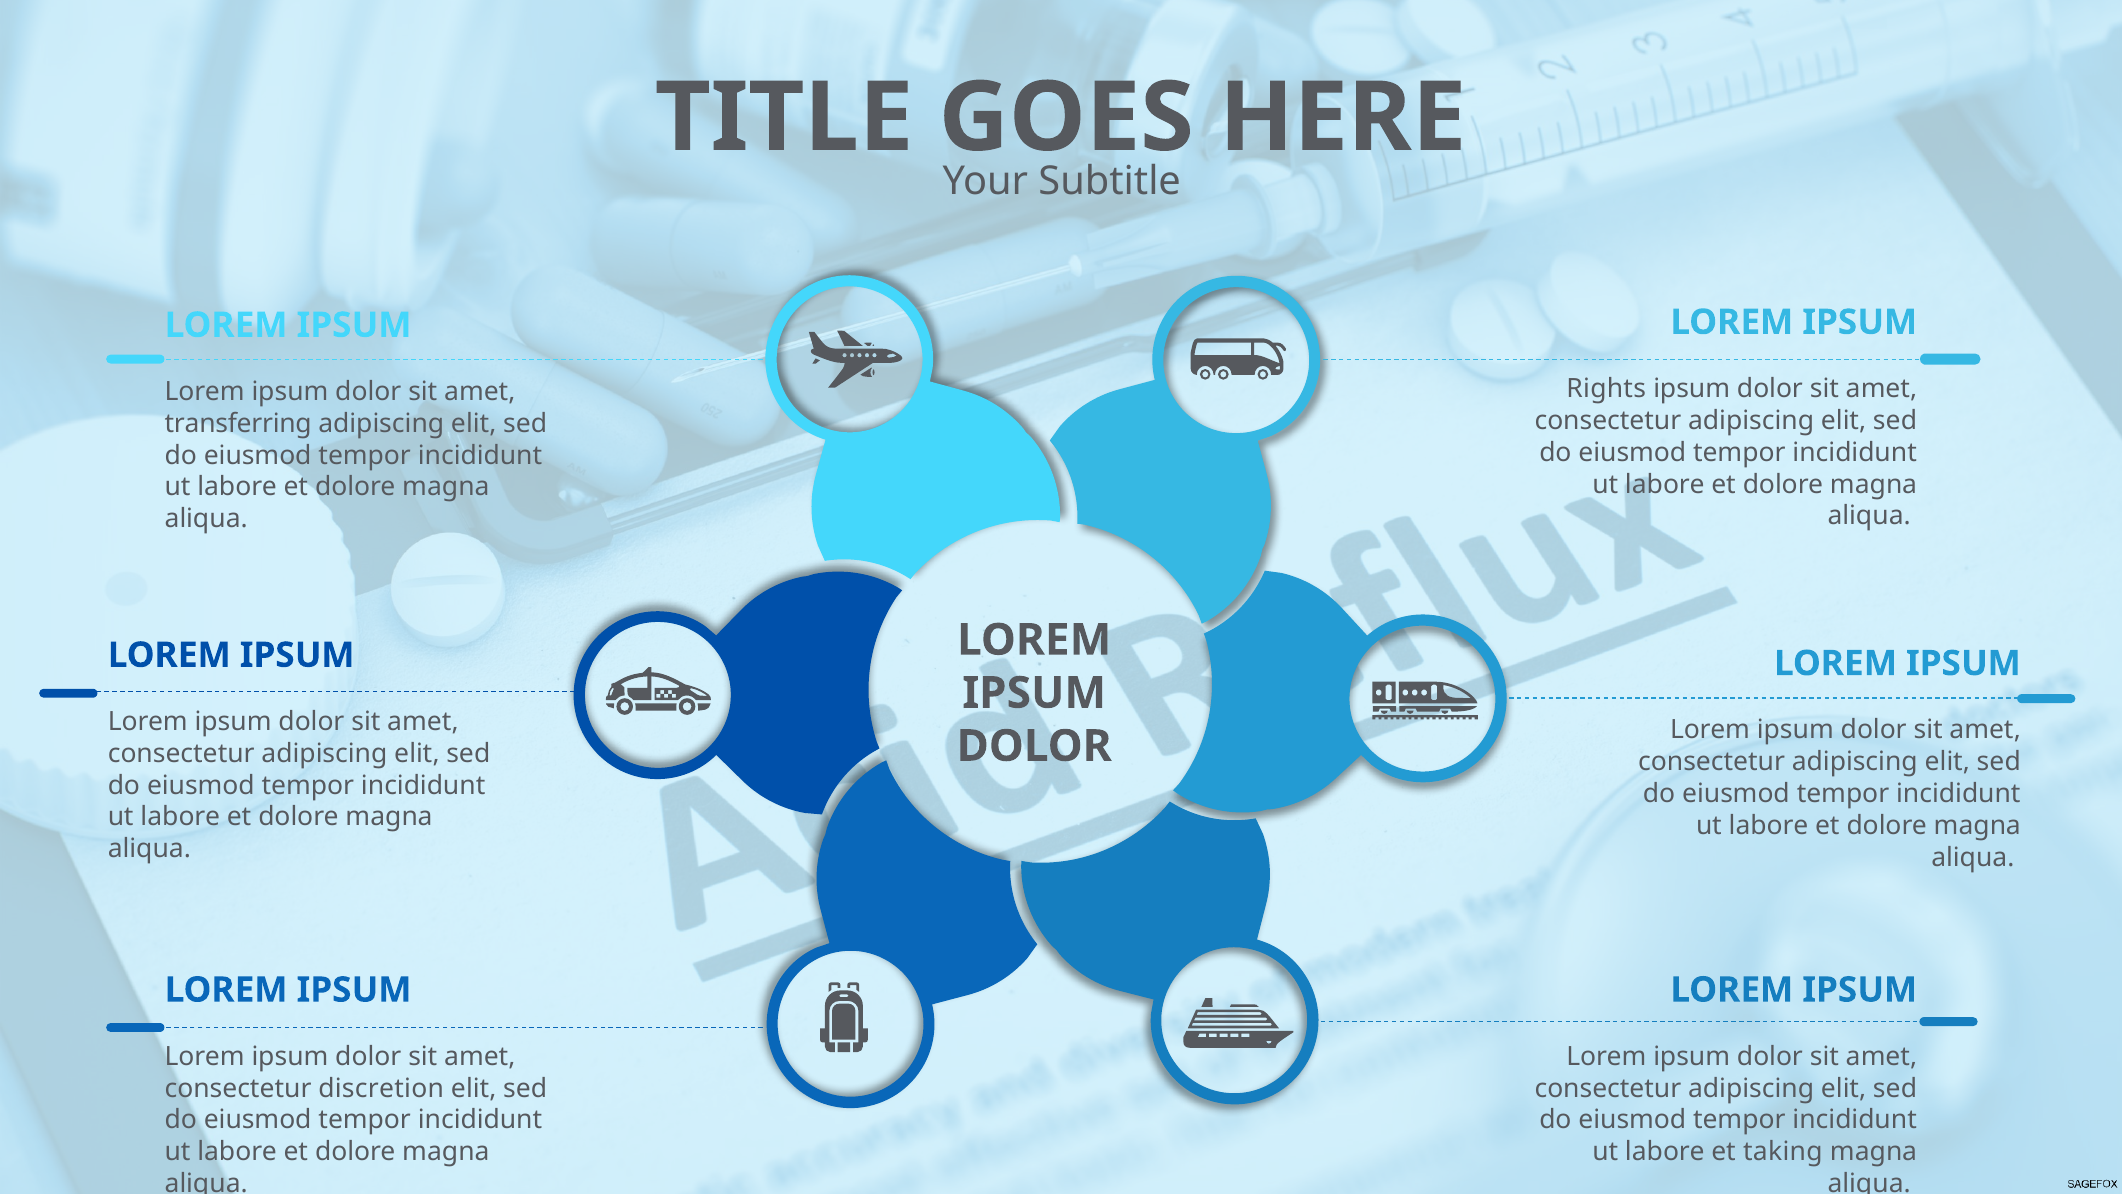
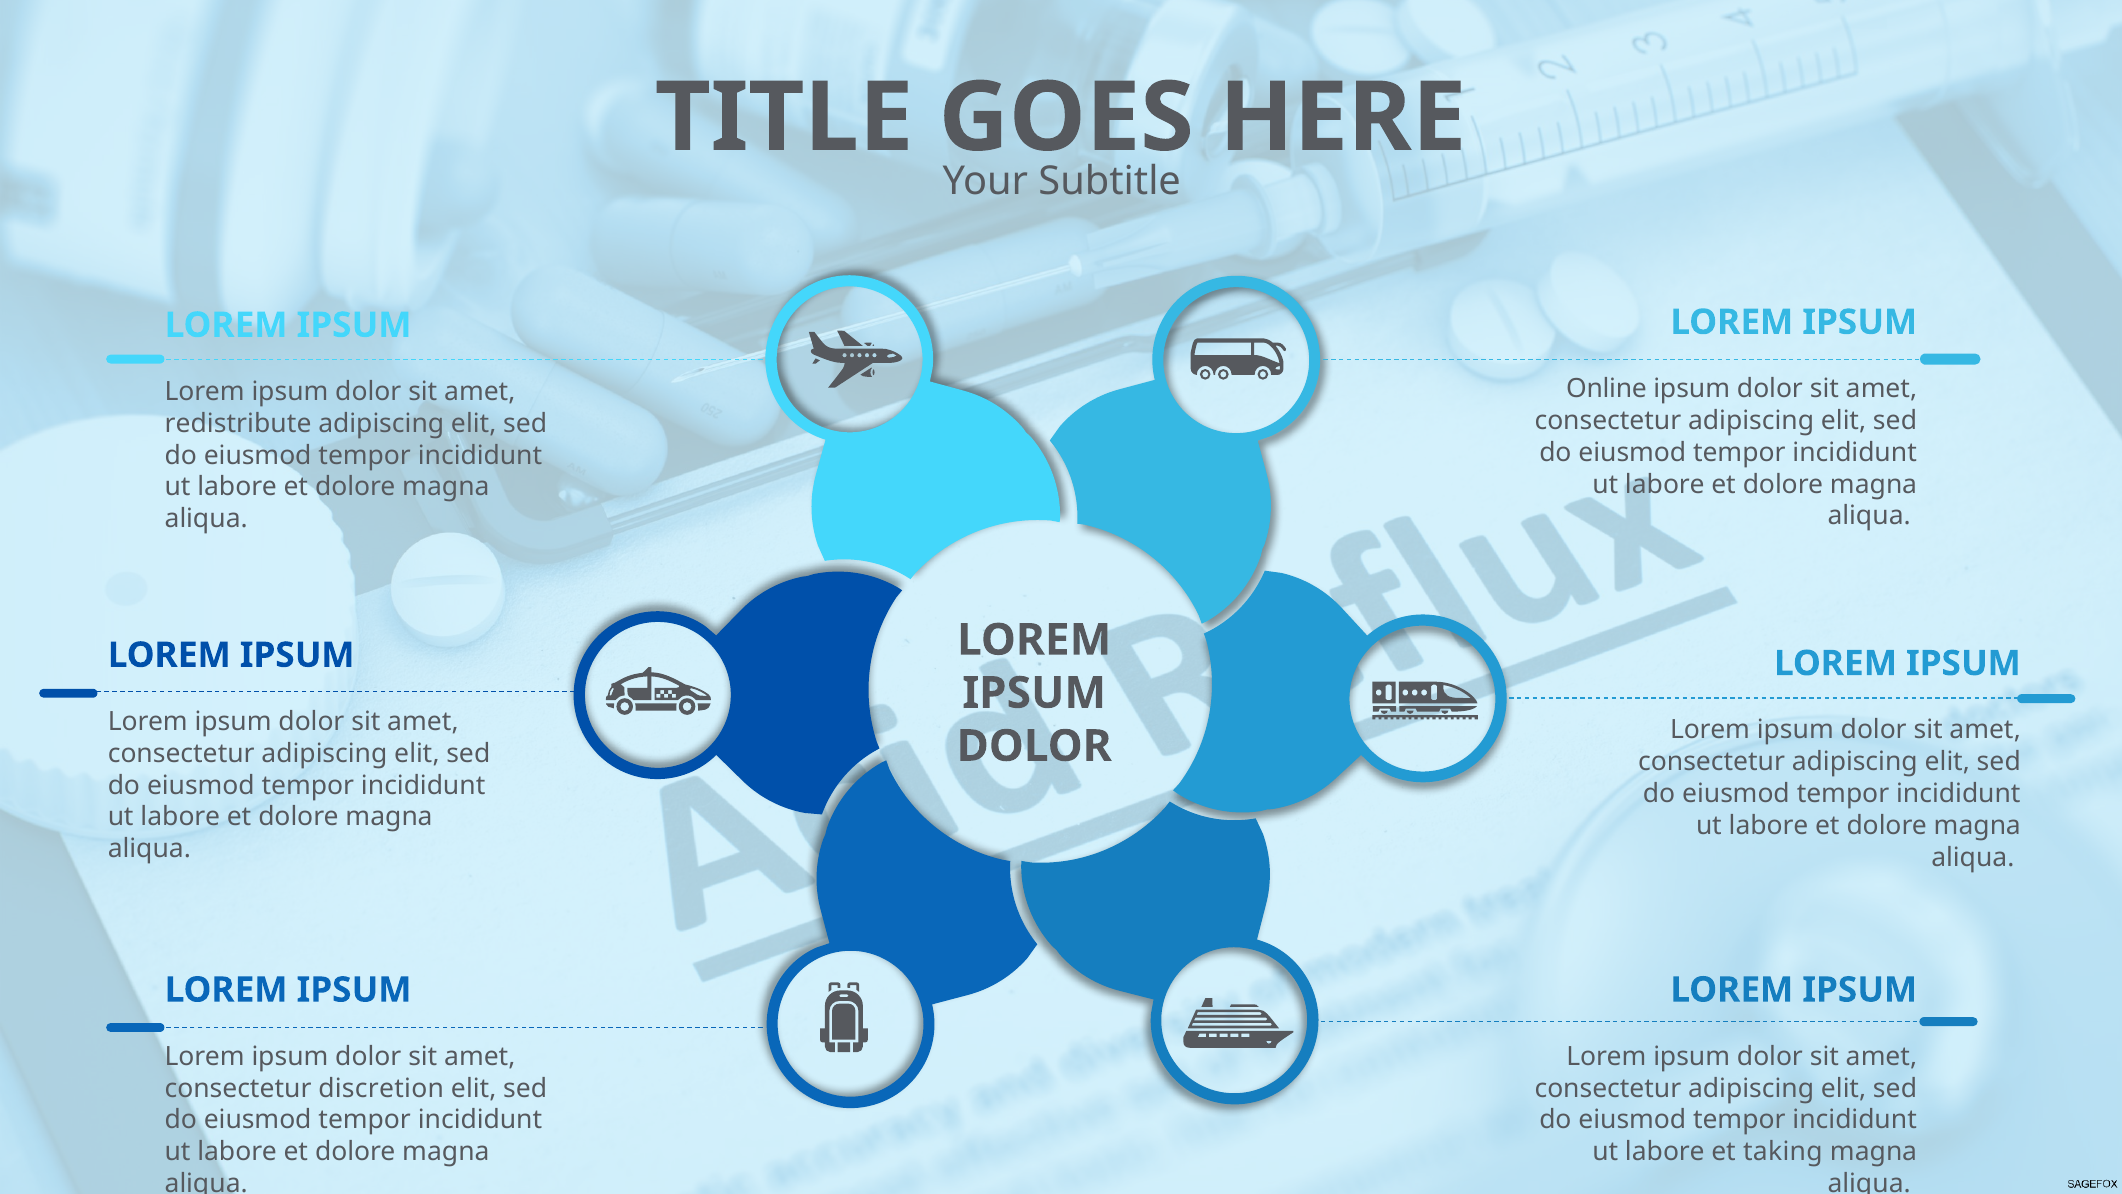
Rights: Rights -> Online
transferring: transferring -> redistribute
